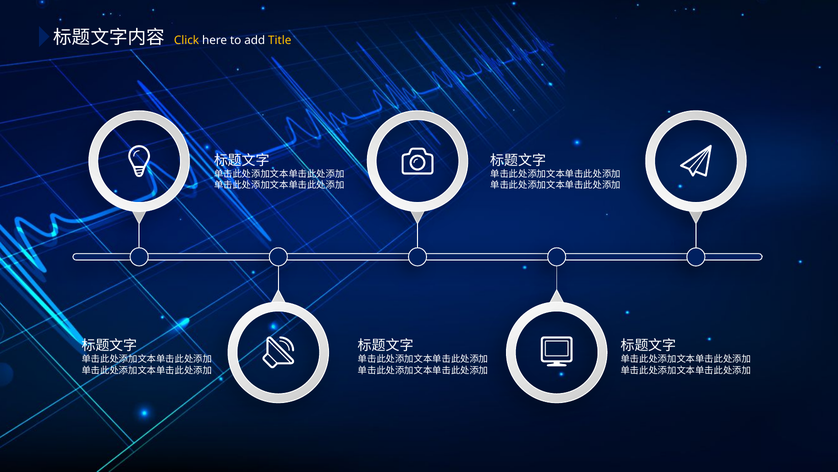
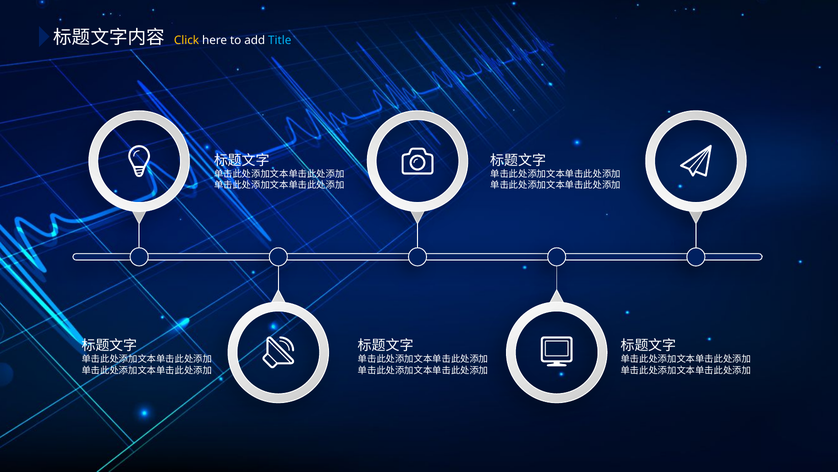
Title colour: yellow -> light blue
